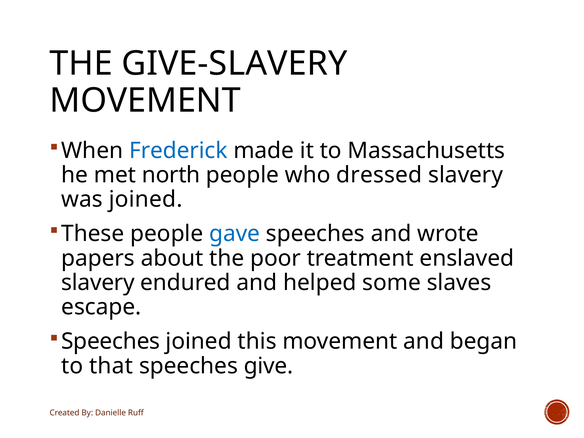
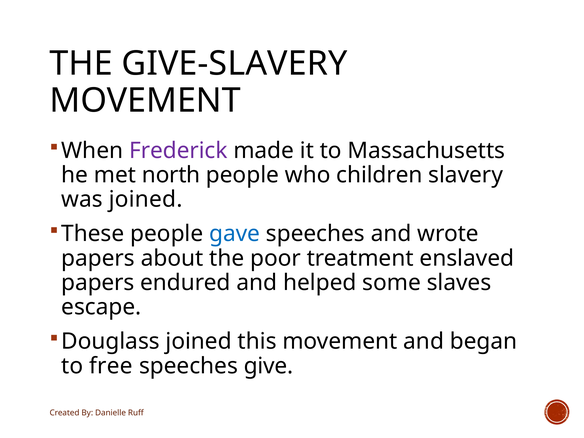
Frederick colour: blue -> purple
dressed: dressed -> children
slavery at (98, 283): slavery -> papers
Speeches at (111, 341): Speeches -> Douglass
that: that -> free
